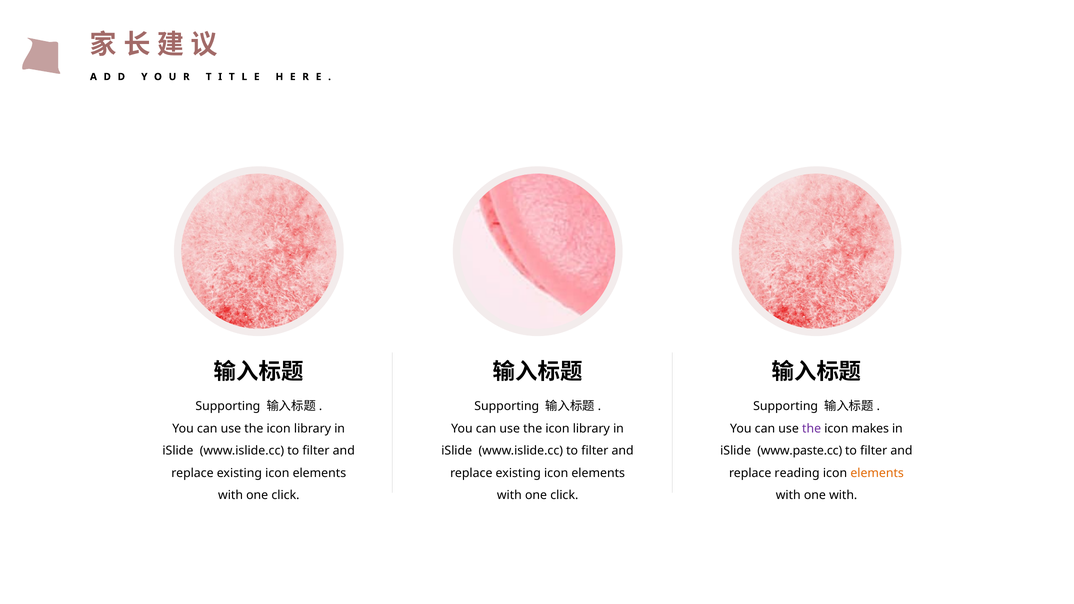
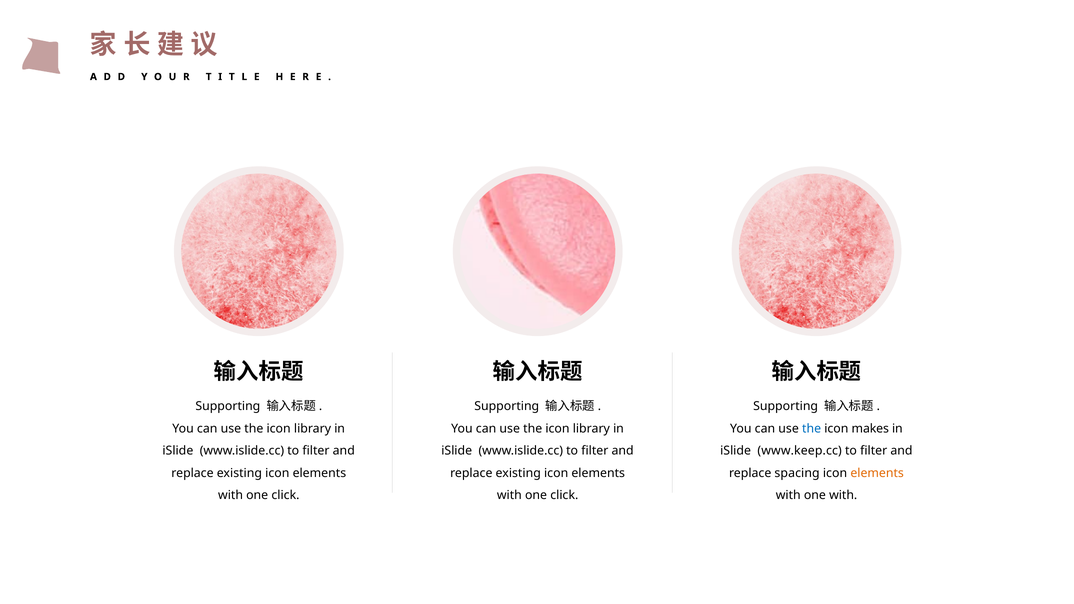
the at (812, 429) colour: purple -> blue
www.paste.cc: www.paste.cc -> www.keep.cc
reading: reading -> spacing
